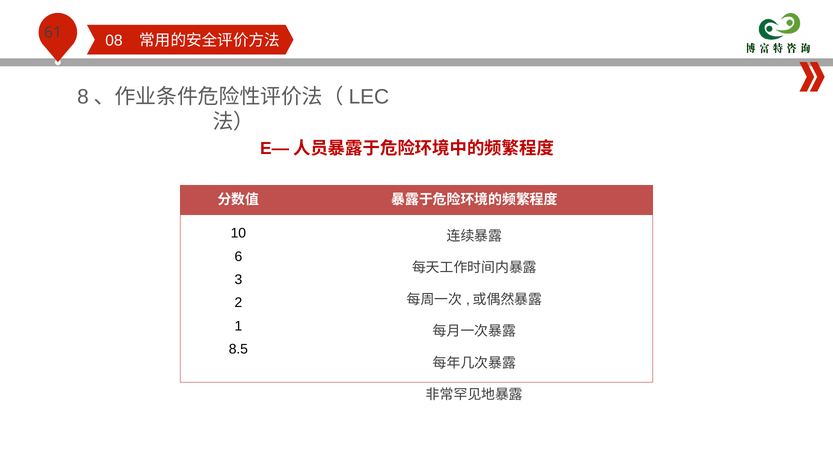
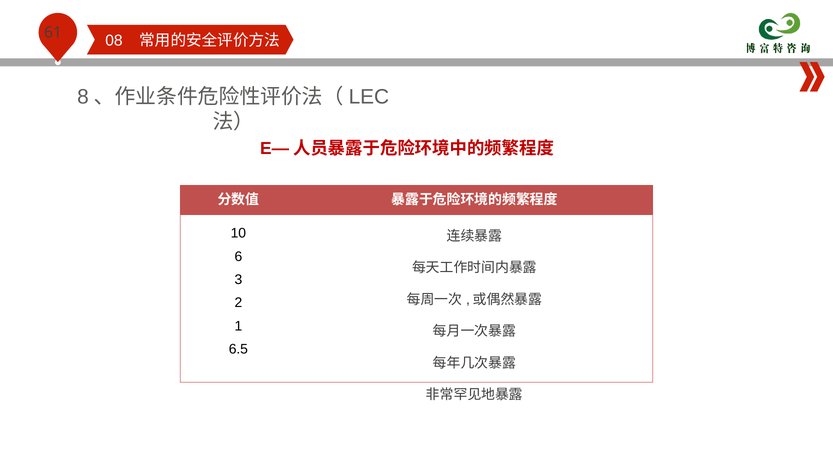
8.5: 8.5 -> 6.5
